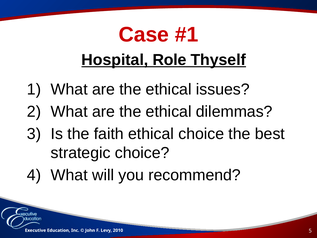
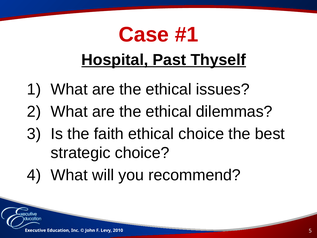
Role: Role -> Past
